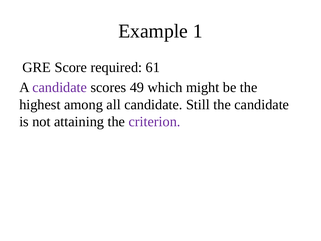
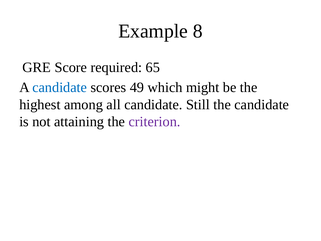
1: 1 -> 8
61: 61 -> 65
candidate at (60, 87) colour: purple -> blue
